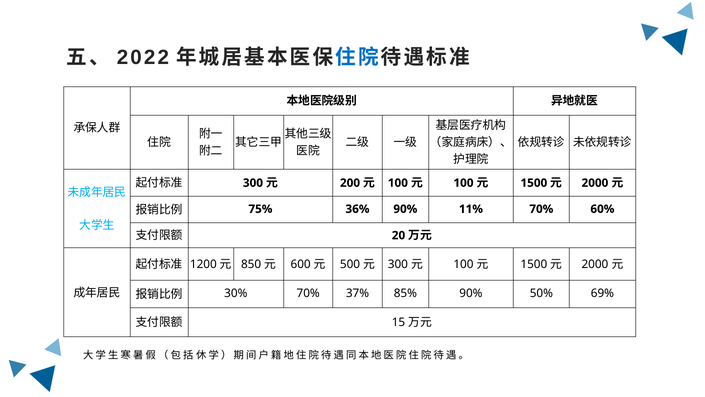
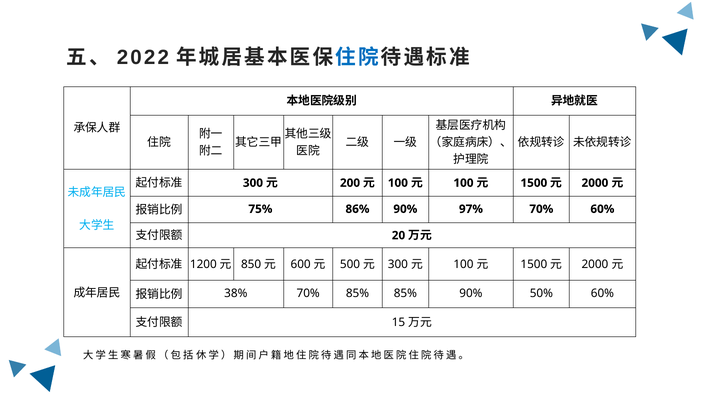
36%: 36% -> 86%
11%: 11% -> 97%
30%: 30% -> 38%
70% 37%: 37% -> 85%
50% 69%: 69% -> 60%
